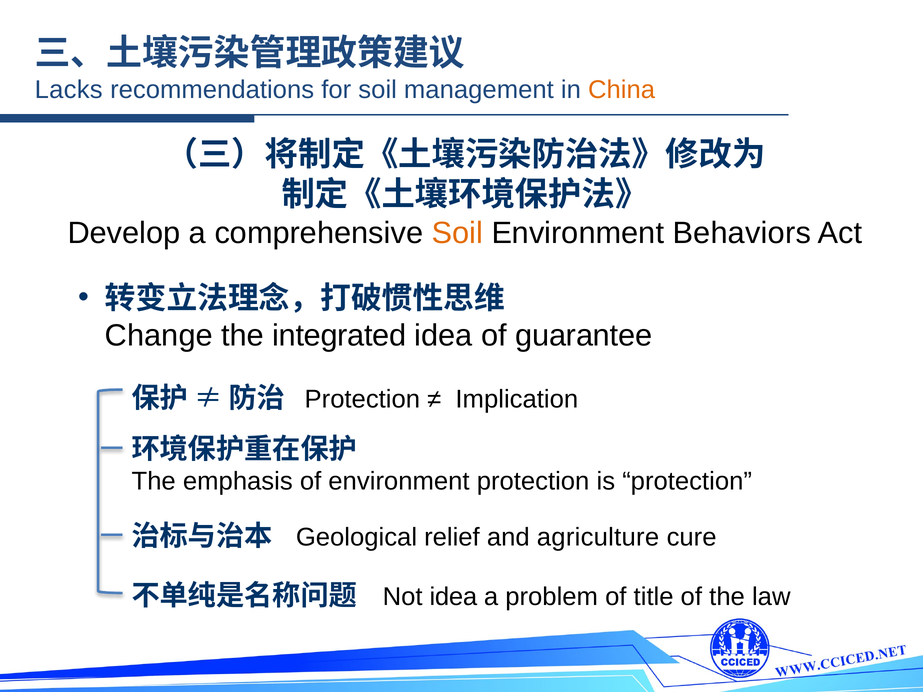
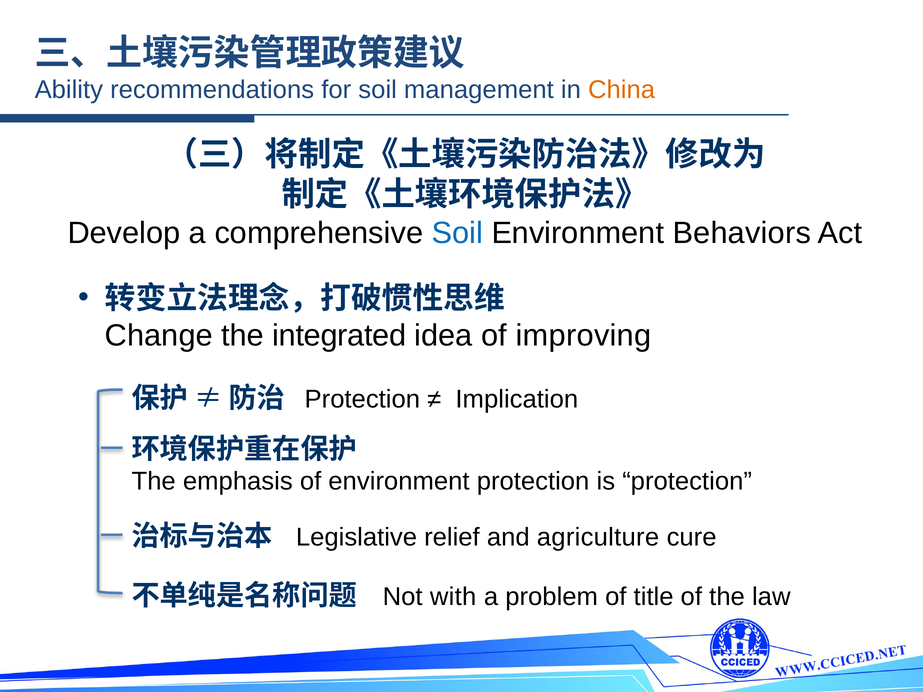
Lacks: Lacks -> Ability
Soil at (457, 233) colour: orange -> blue
guarantee: guarantee -> improving
Geological: Geological -> Legislative
Not idea: idea -> with
